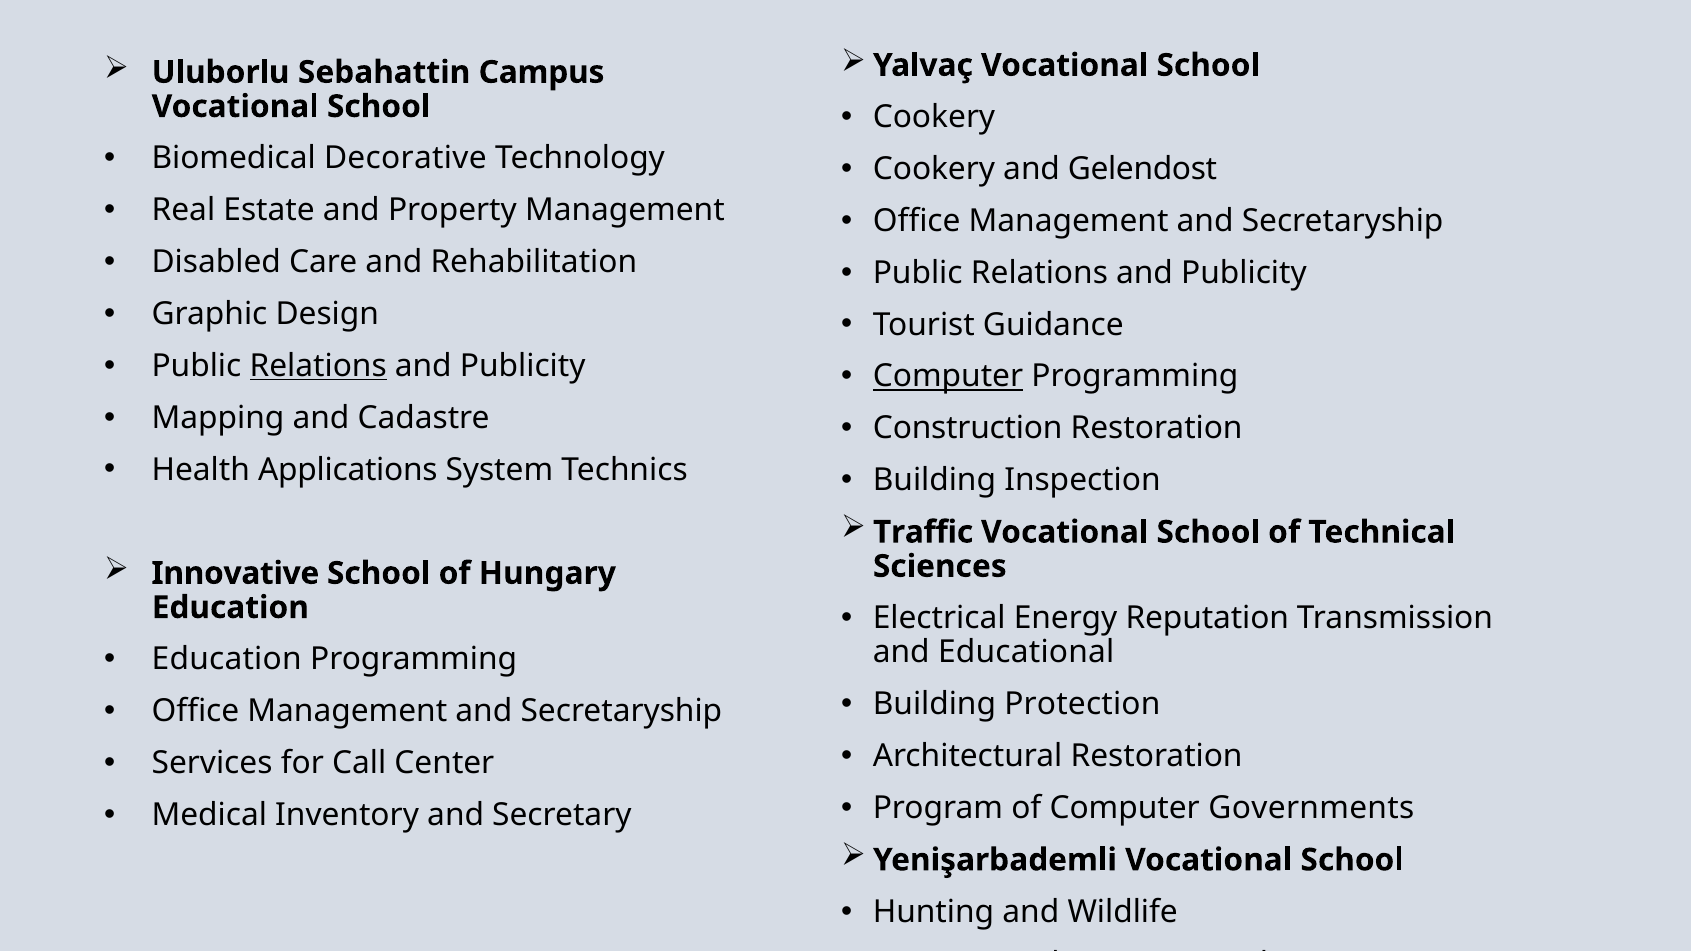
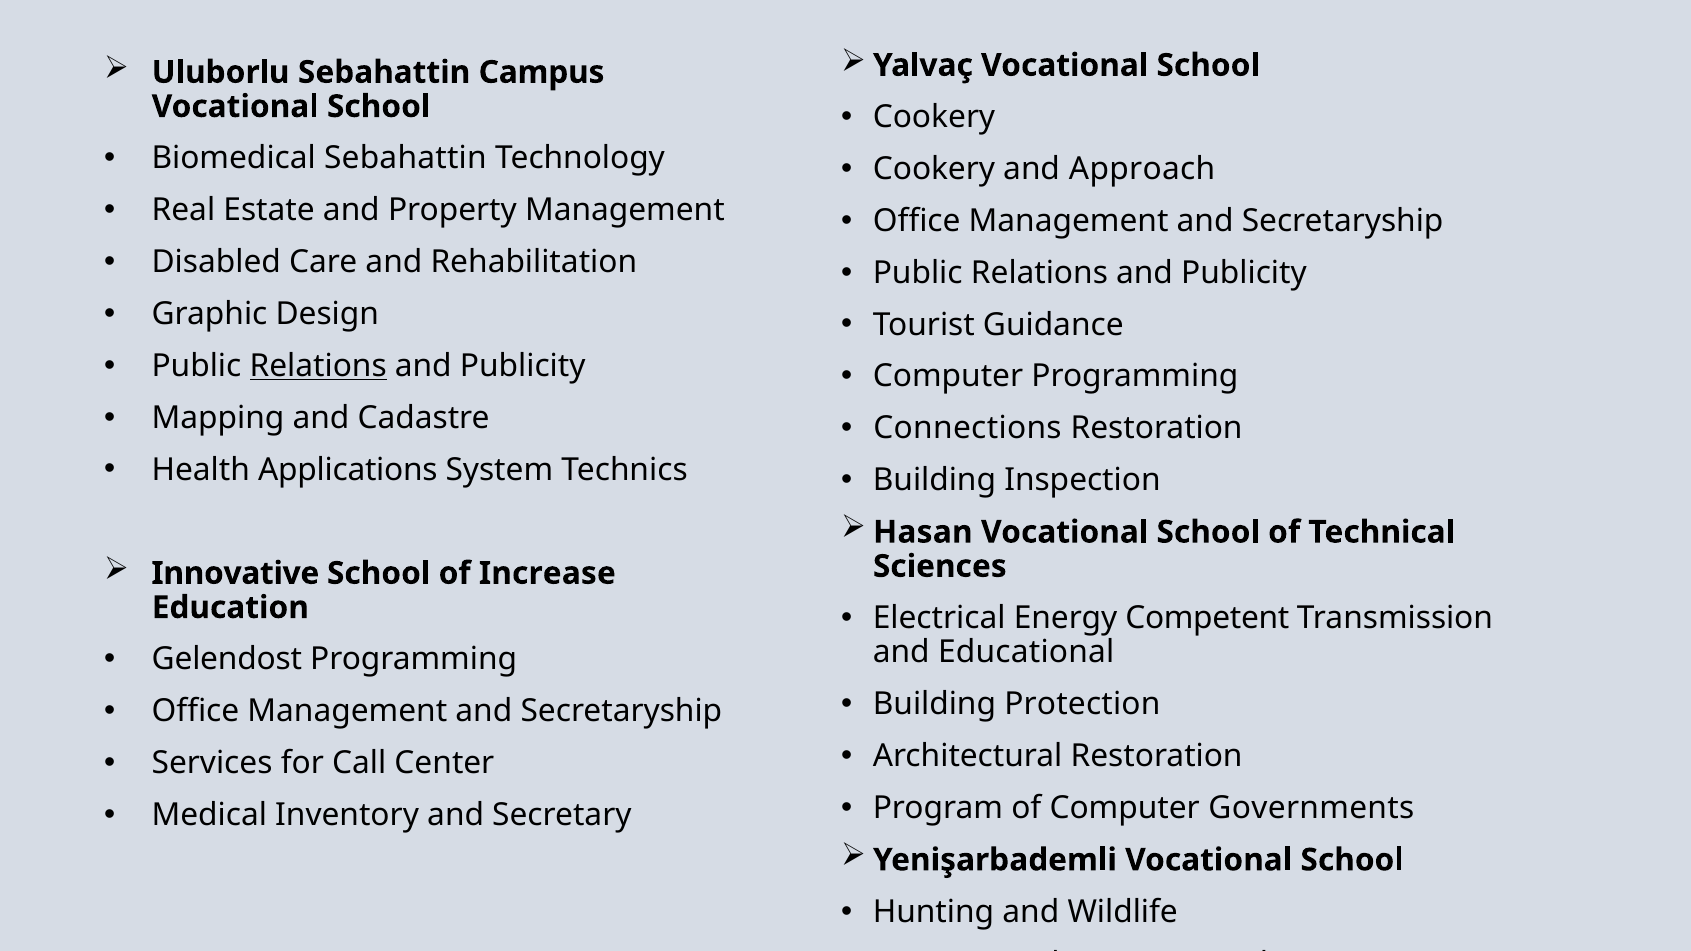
Biomedical Decorative: Decorative -> Sebahattin
Gelendost: Gelendost -> Approach
Computer at (948, 377) underline: present -> none
Construction: Construction -> Connections
Traffic: Traffic -> Hasan
Hungary: Hungary -> Increase
Reputation: Reputation -> Competent
Education at (227, 660): Education -> Gelendost
